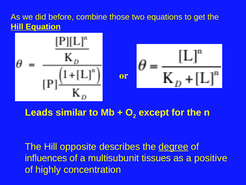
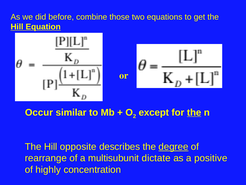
Leads: Leads -> Occur
the at (194, 112) underline: none -> present
influences: influences -> rearrange
tissues: tissues -> dictate
